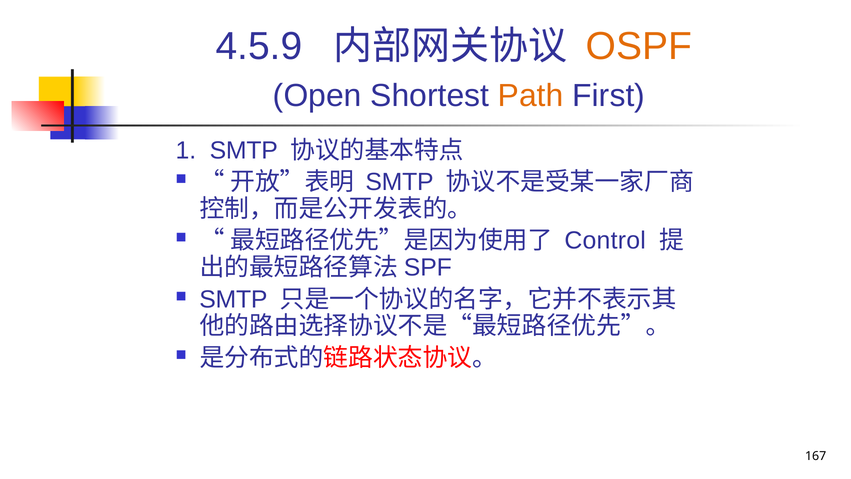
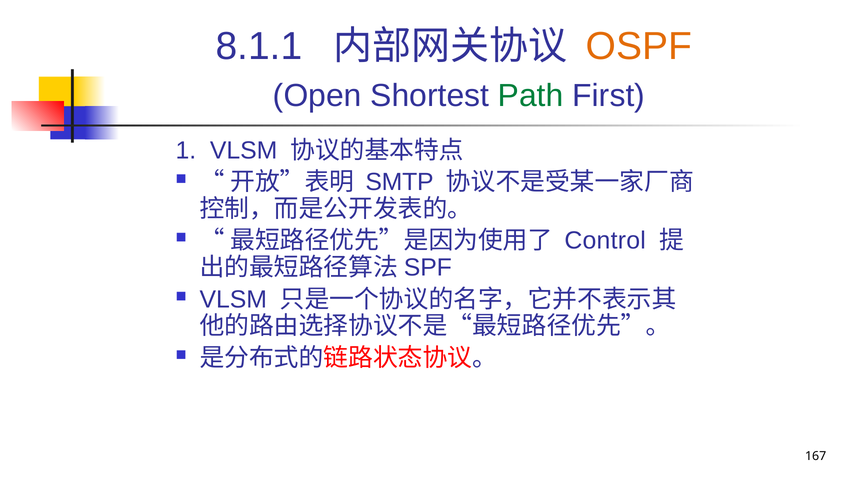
4.5.9: 4.5.9 -> 8.1.1
Path colour: orange -> green
1 SMTP: SMTP -> VLSM
SMTP at (233, 299): SMTP -> VLSM
